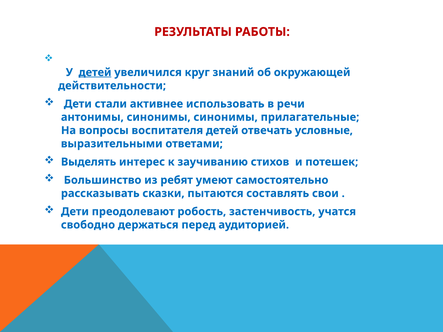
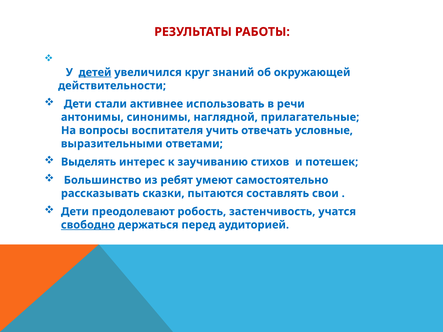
синонимы синонимы: синонимы -> наглядной
воспитателя детей: детей -> учить
свободно underline: none -> present
